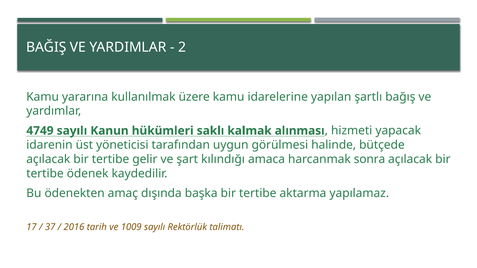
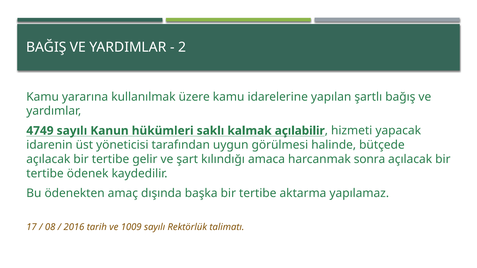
alınması: alınması -> açılabilir
37: 37 -> 08
